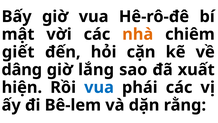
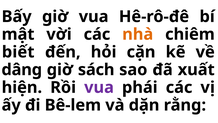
giết: giết -> biết
lắng: lắng -> sách
vua at (99, 87) colour: blue -> purple
